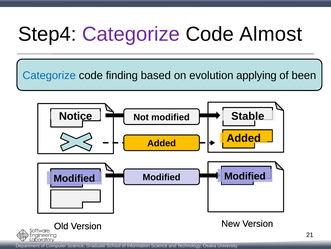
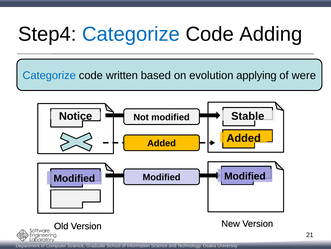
Categorize at (131, 34) colour: purple -> blue
Almost: Almost -> Adding
finding: finding -> written
been: been -> were
